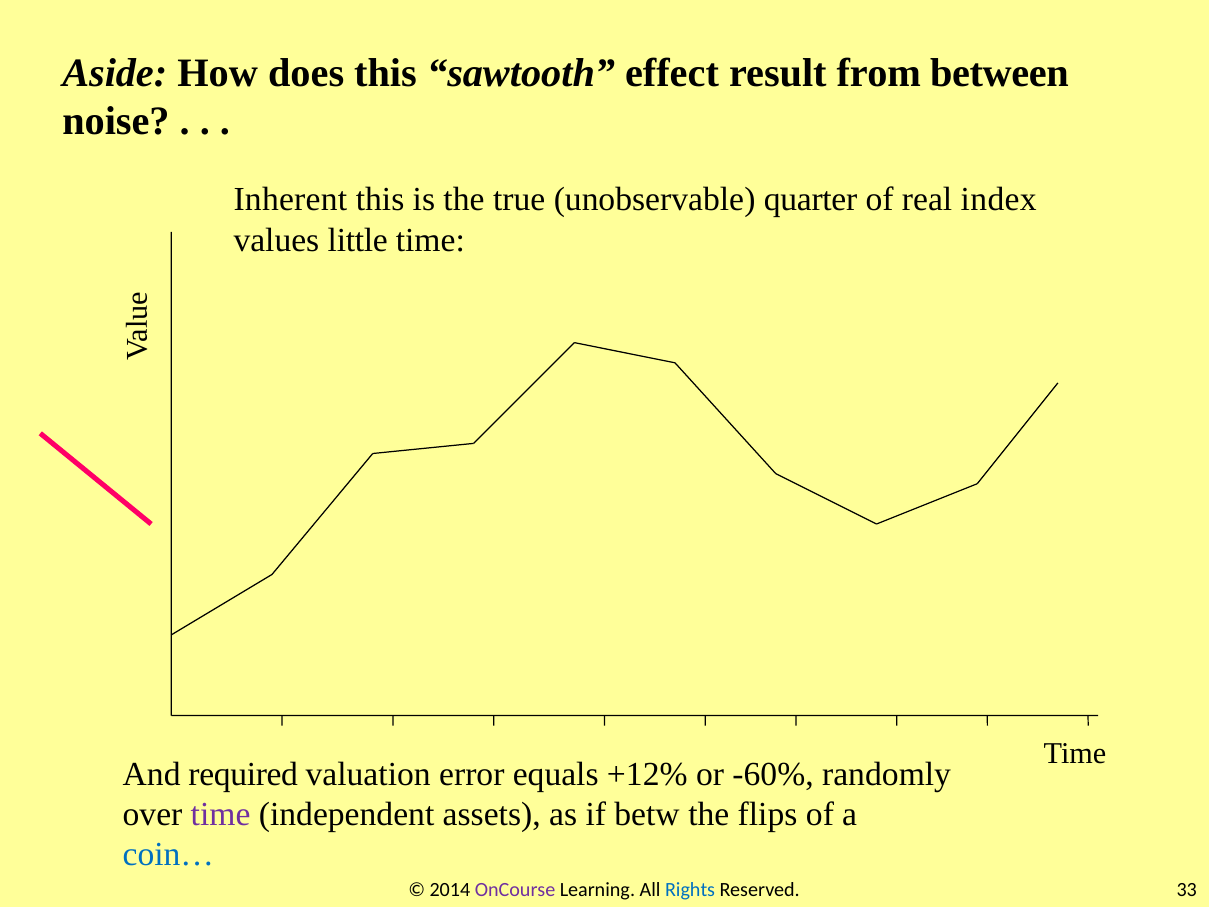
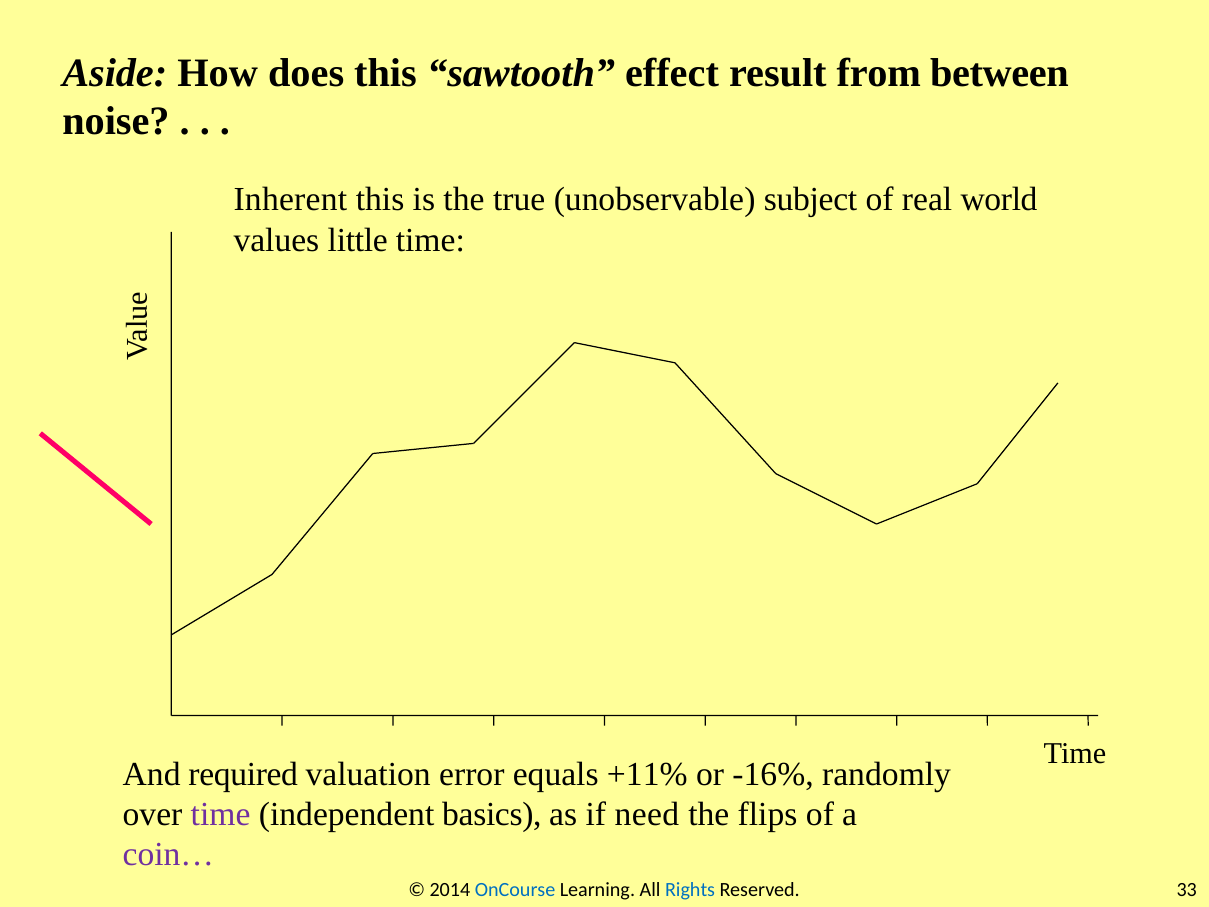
quarter: quarter -> subject
index: index -> world
+12%: +12% -> +11%
-60%: -60% -> -16%
assets: assets -> basics
betw: betw -> need
coin… colour: blue -> purple
OnCourse colour: purple -> blue
